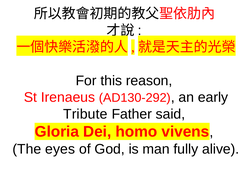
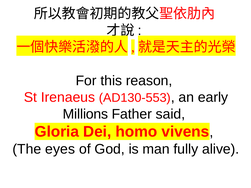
AD130-292: AD130-292 -> AD130-553
Tribute: Tribute -> Millions
